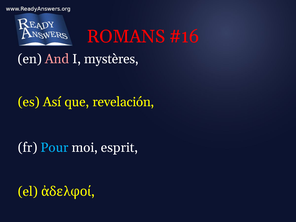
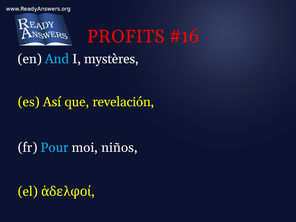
ROMANS: ROMANS -> PROFITS
And colour: pink -> light blue
esprit: esprit -> niños
